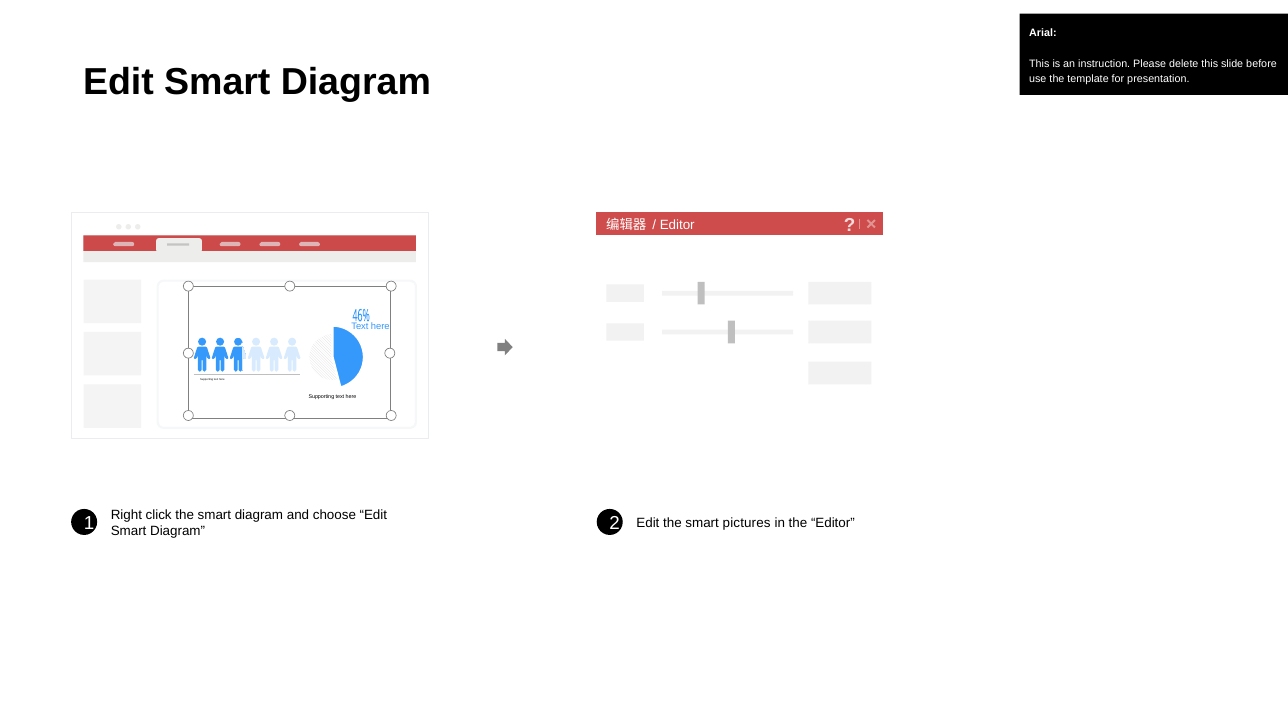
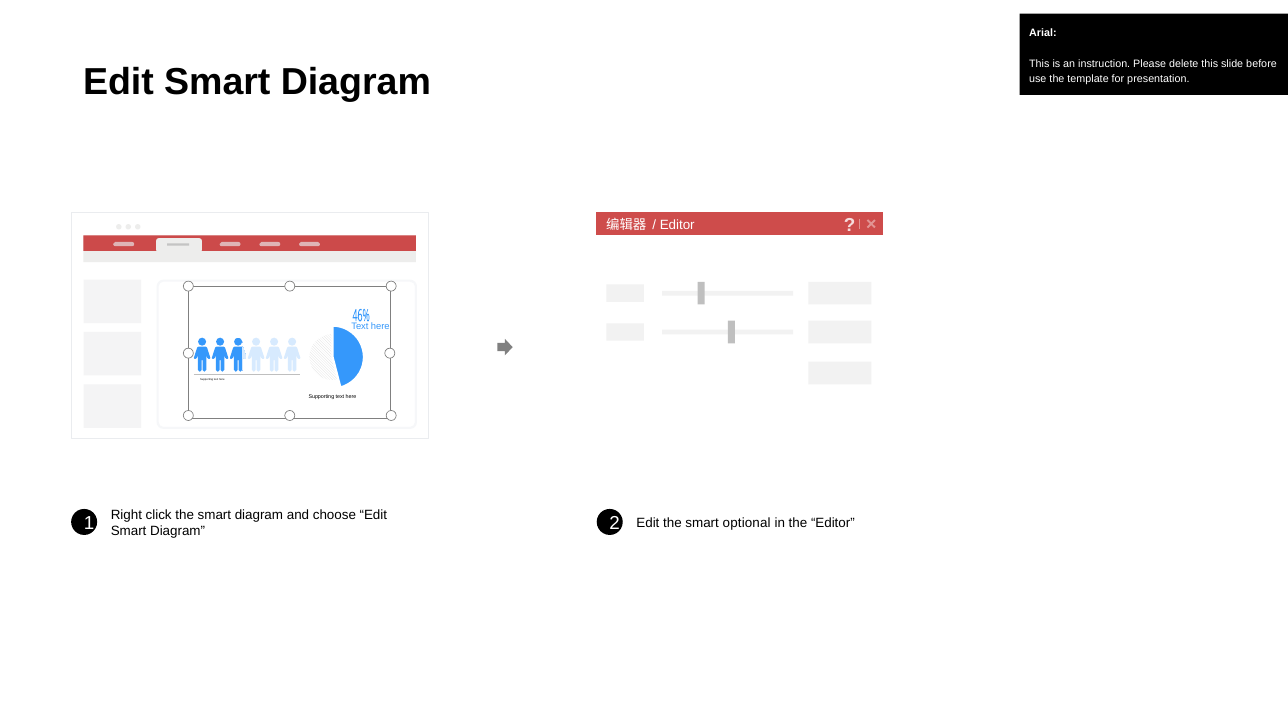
pictures: pictures -> optional
